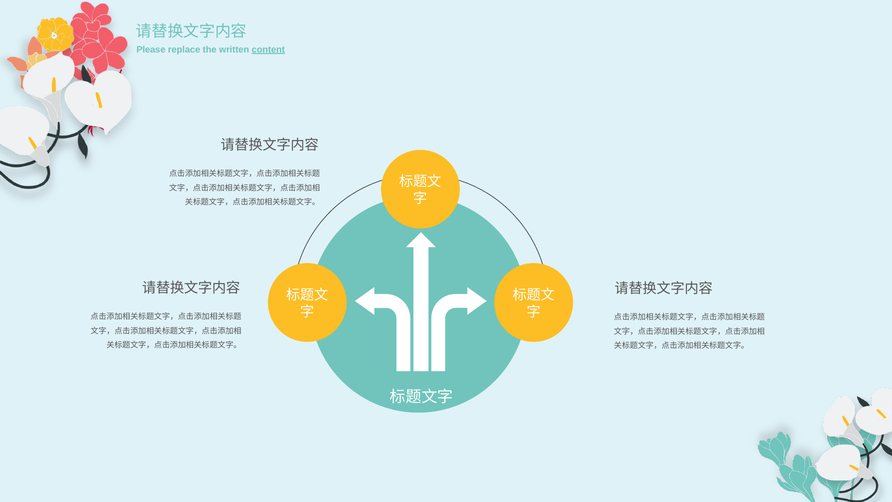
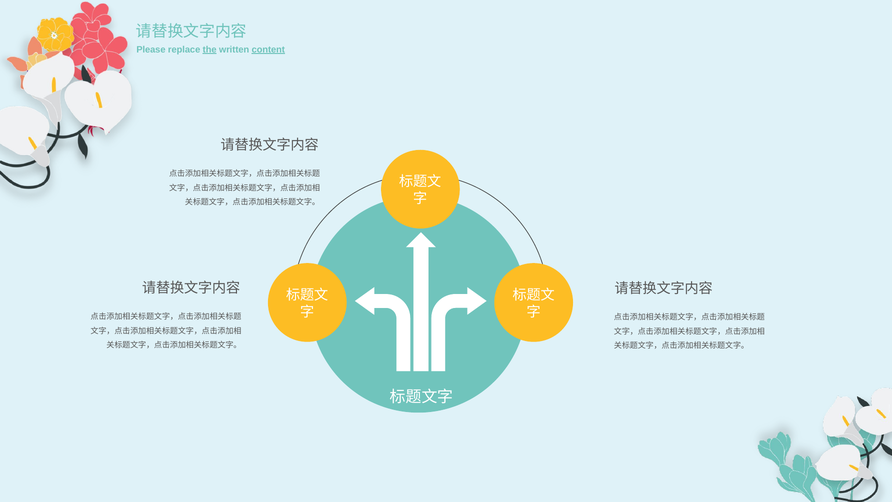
the underline: none -> present
